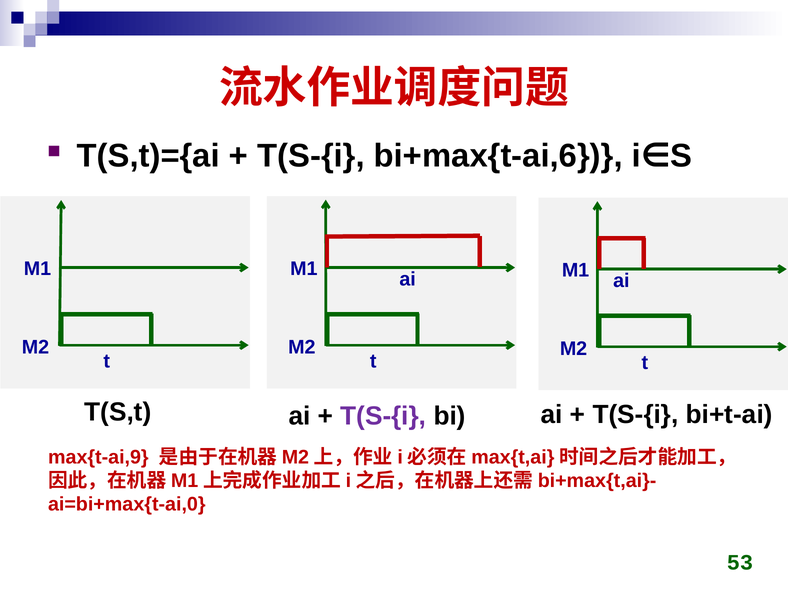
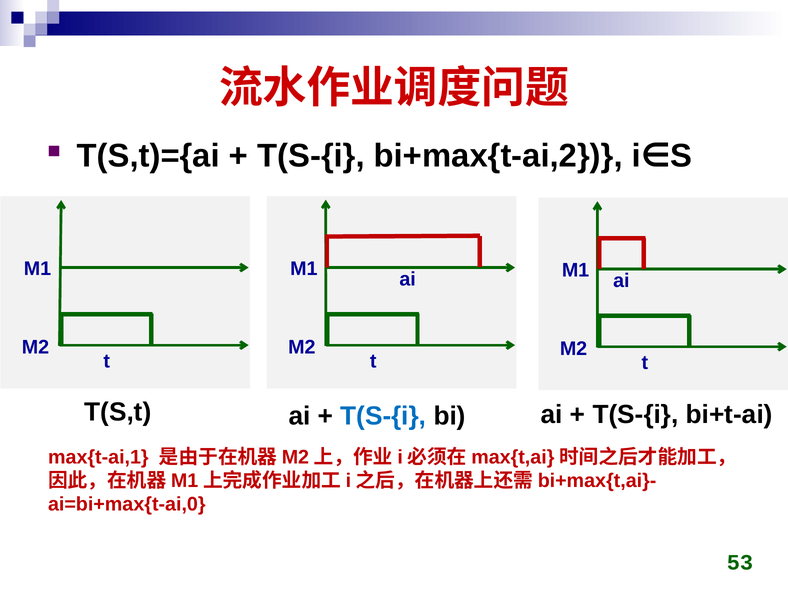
bi+max{t-ai,6: bi+max{t-ai,6 -> bi+max{t-ai,2
T(S-{i at (383, 416) colour: purple -> blue
max{t-ai,9: max{t-ai,9 -> max{t-ai,1
